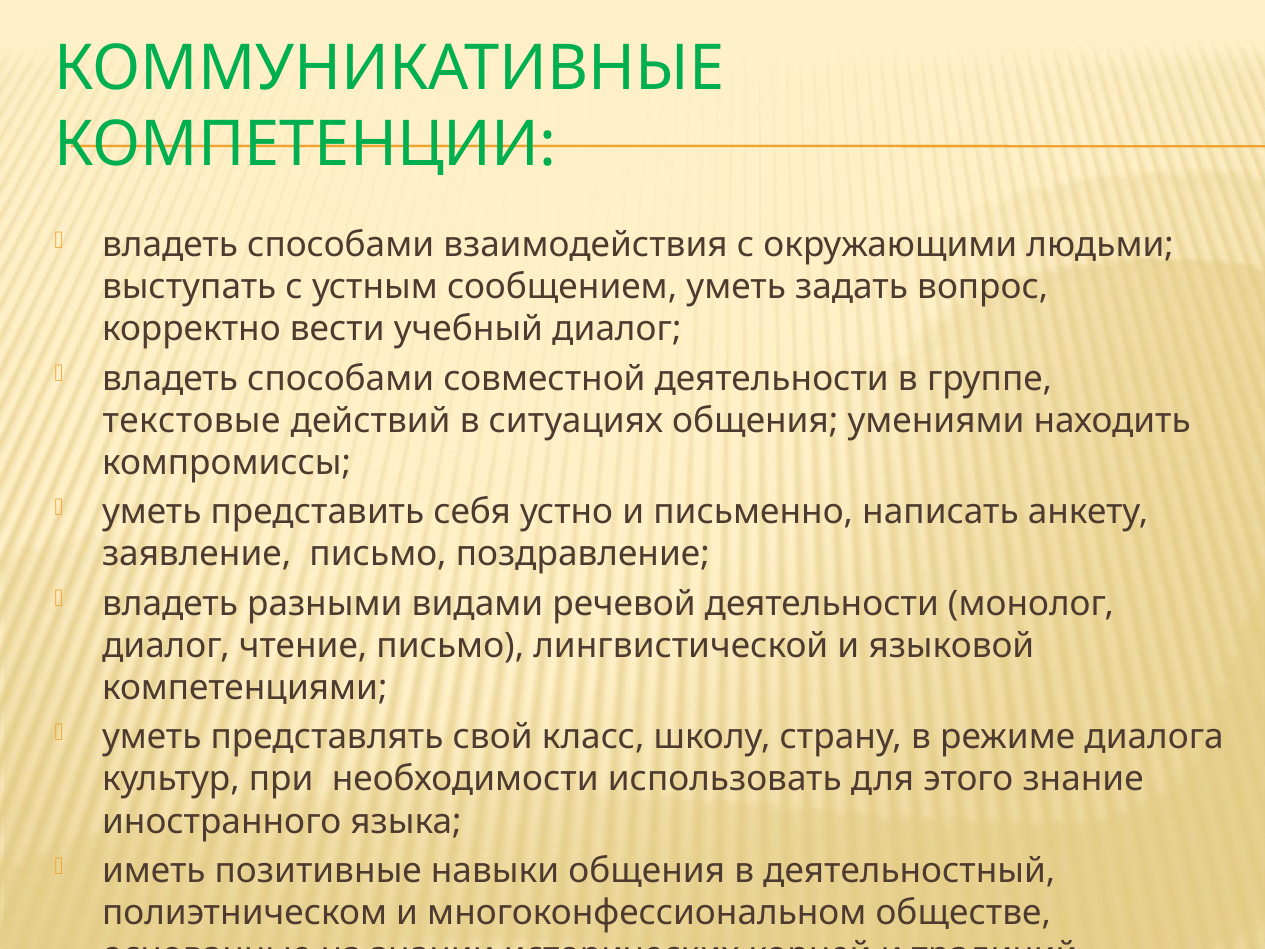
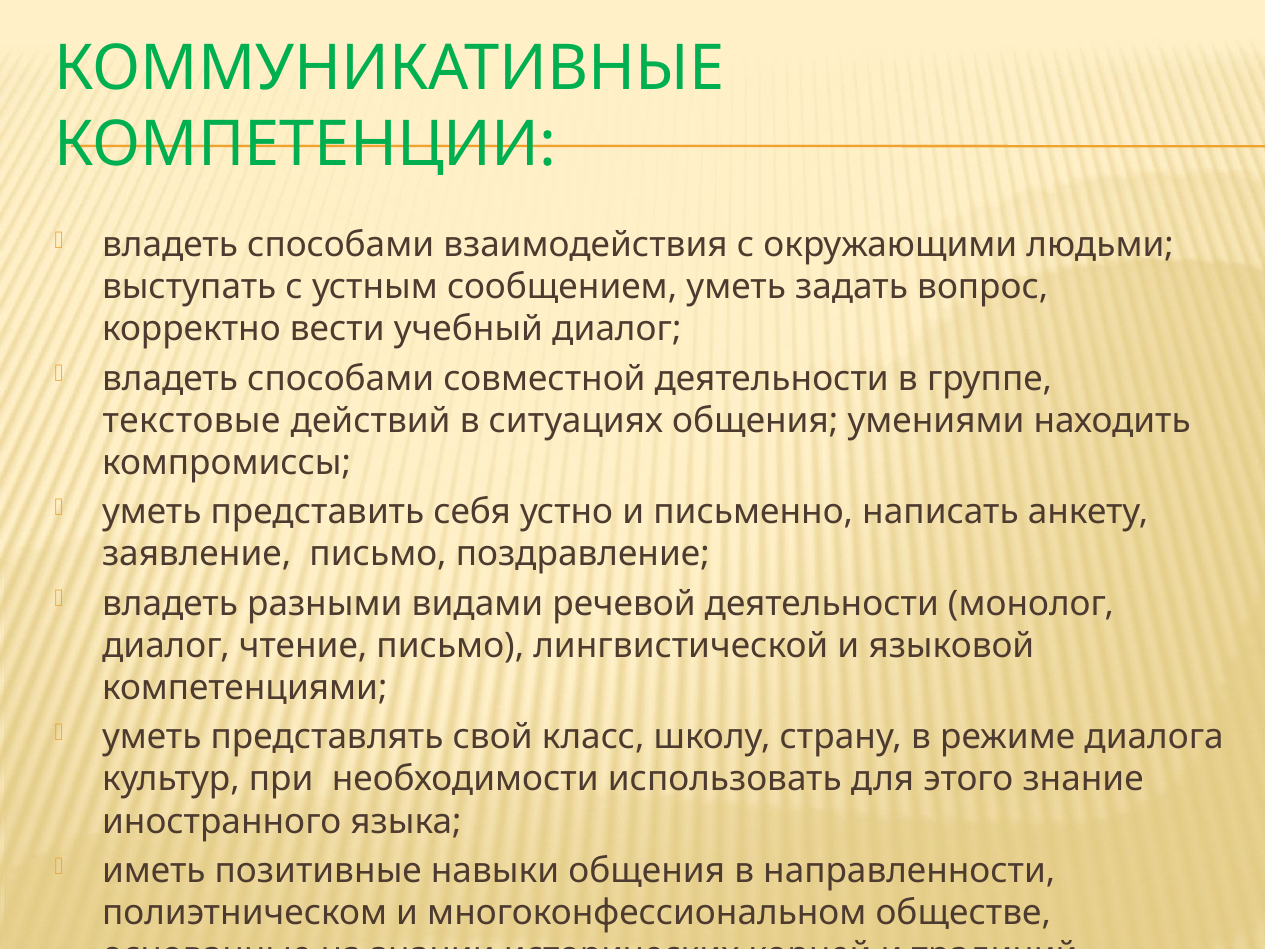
деятельностный: деятельностный -> направленности
